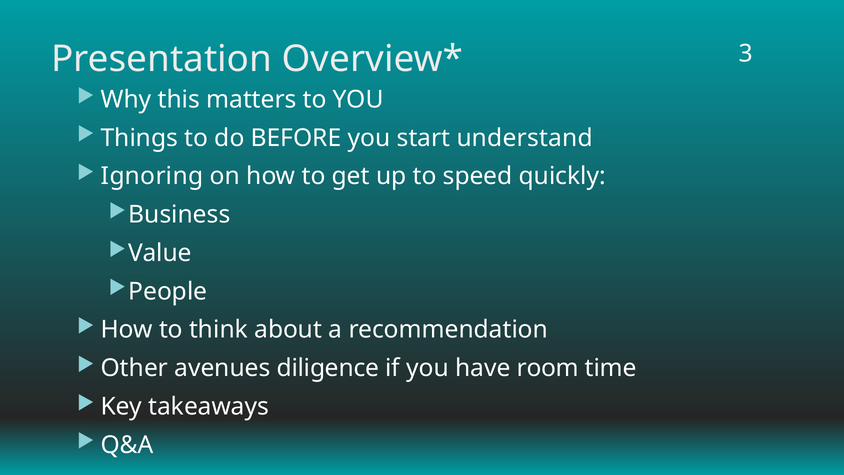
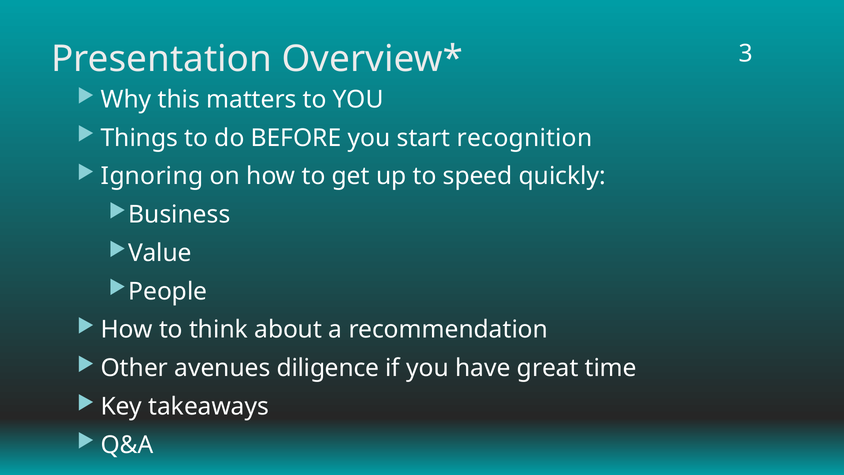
understand: understand -> recognition
room: room -> great
